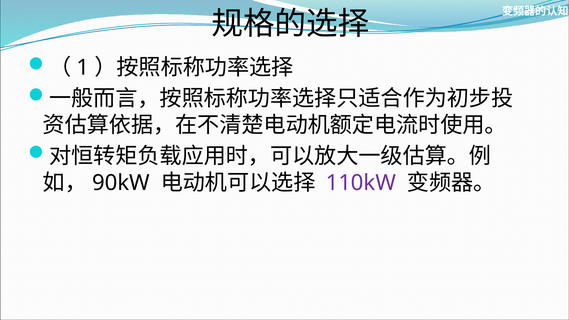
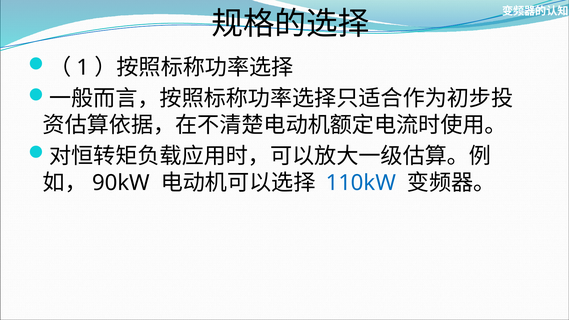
110kW colour: purple -> blue
